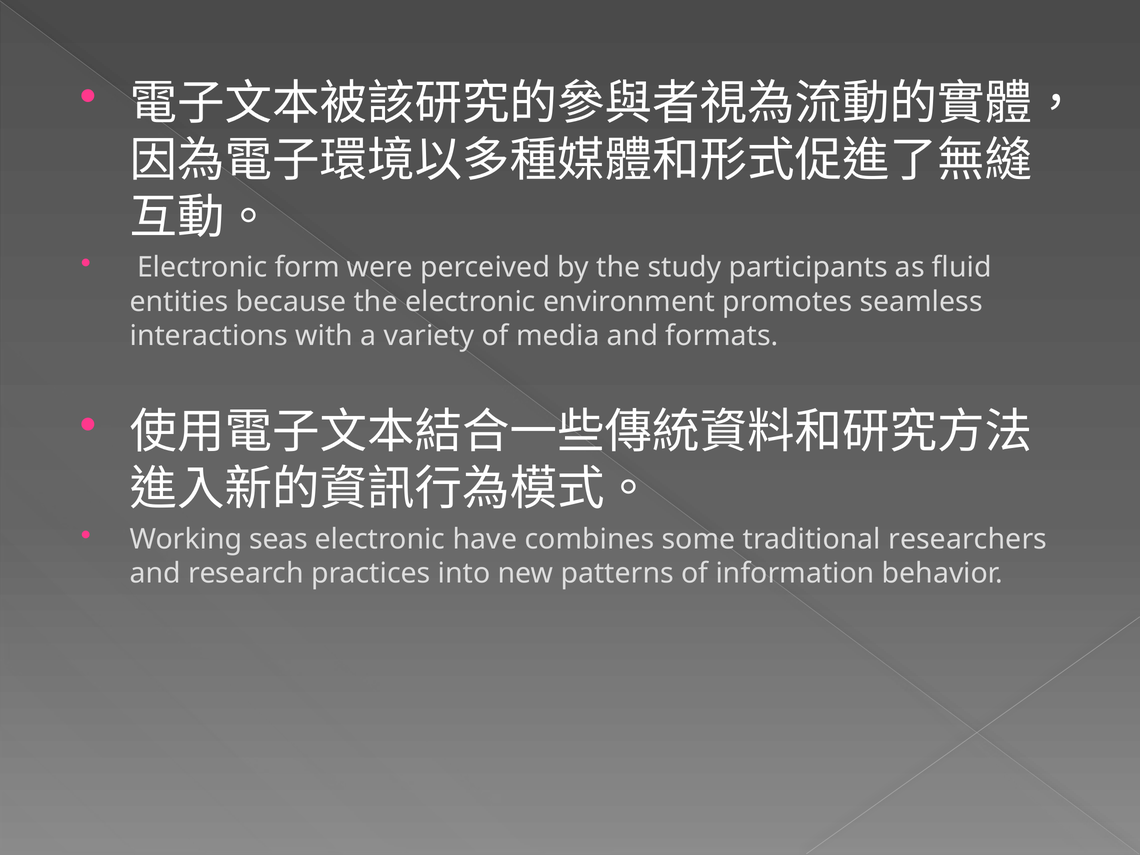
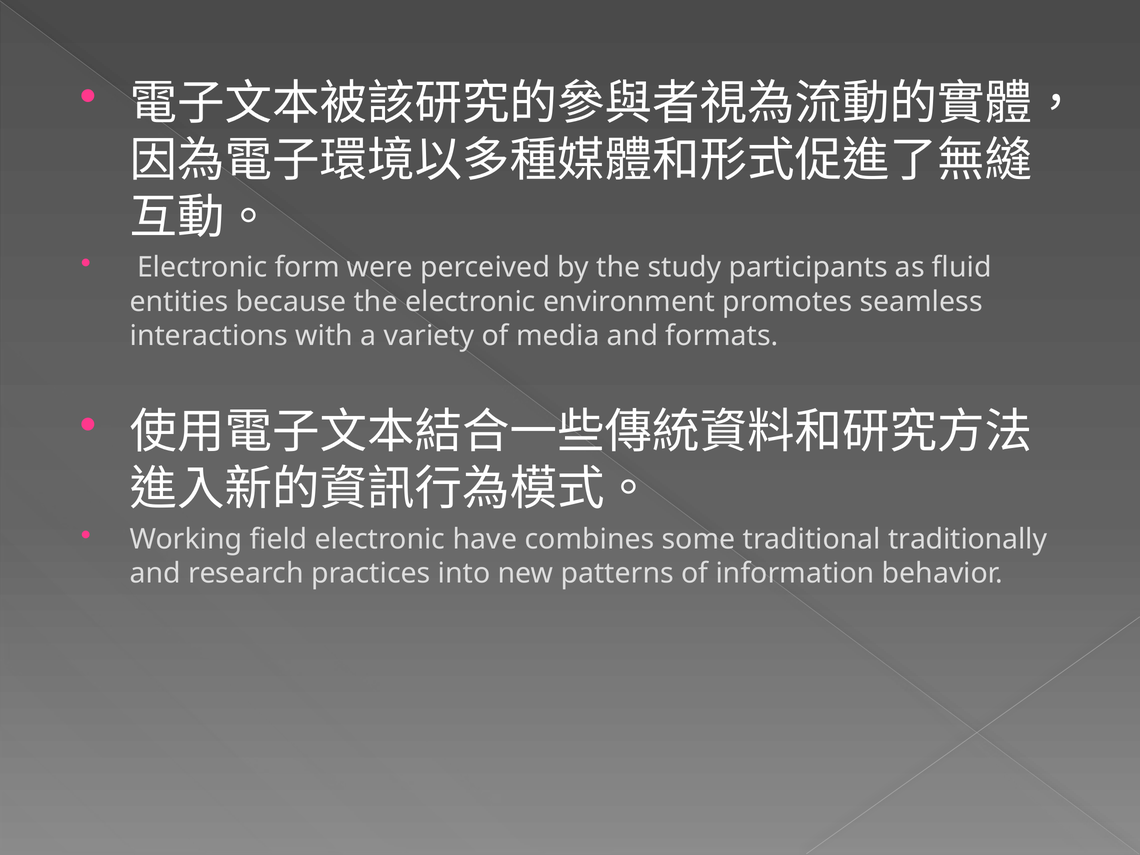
seas: seas -> field
researchers: researchers -> traditionally
